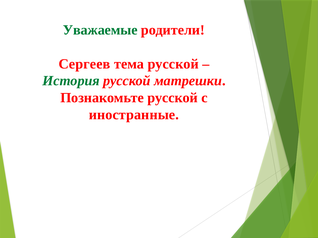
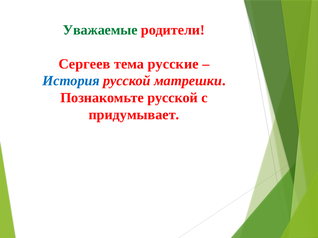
тема русской: русской -> русские
История colour: green -> blue
иностранные: иностранные -> придумывает
